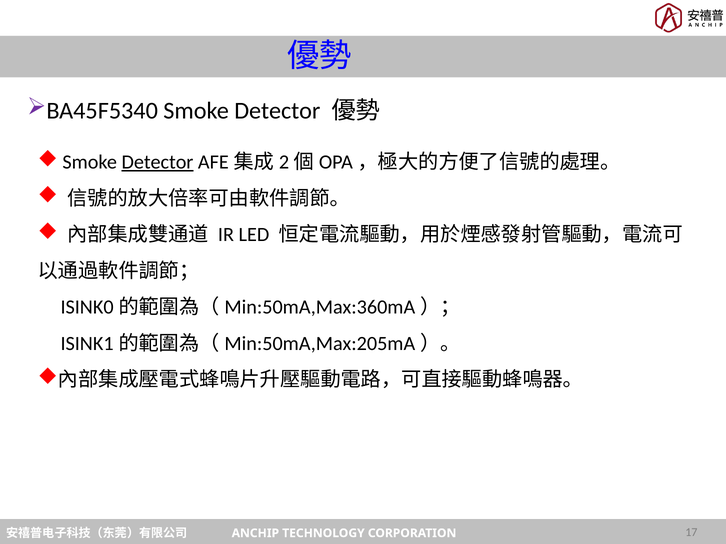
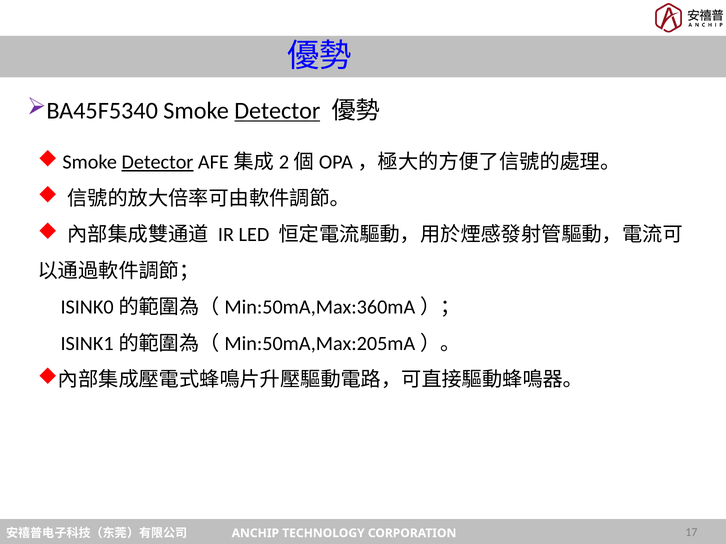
Detector at (277, 111) underline: none -> present
